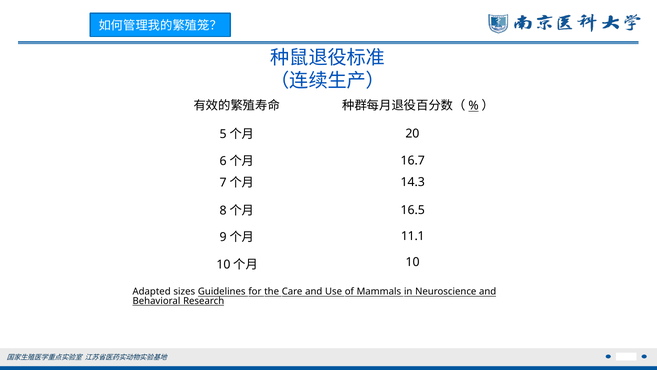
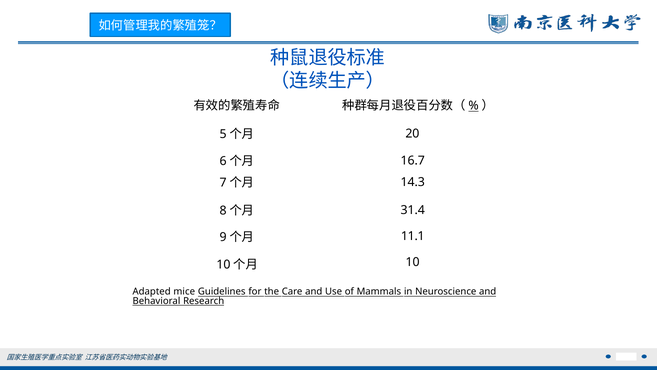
16.5: 16.5 -> 31.4
sizes: sizes -> mice
